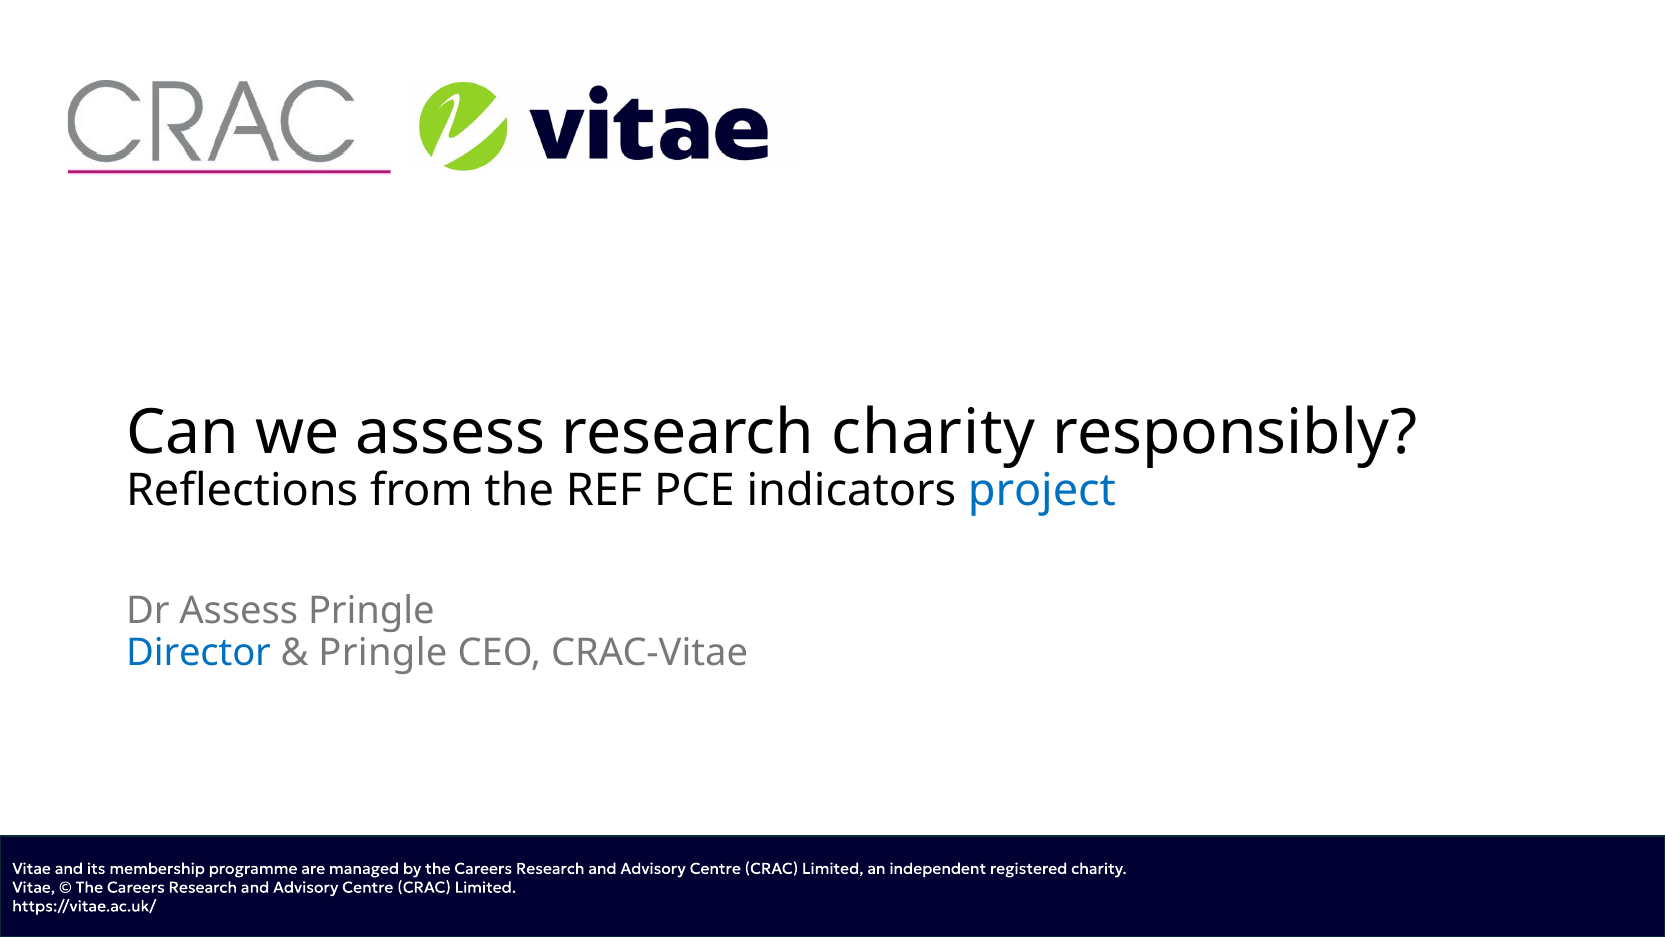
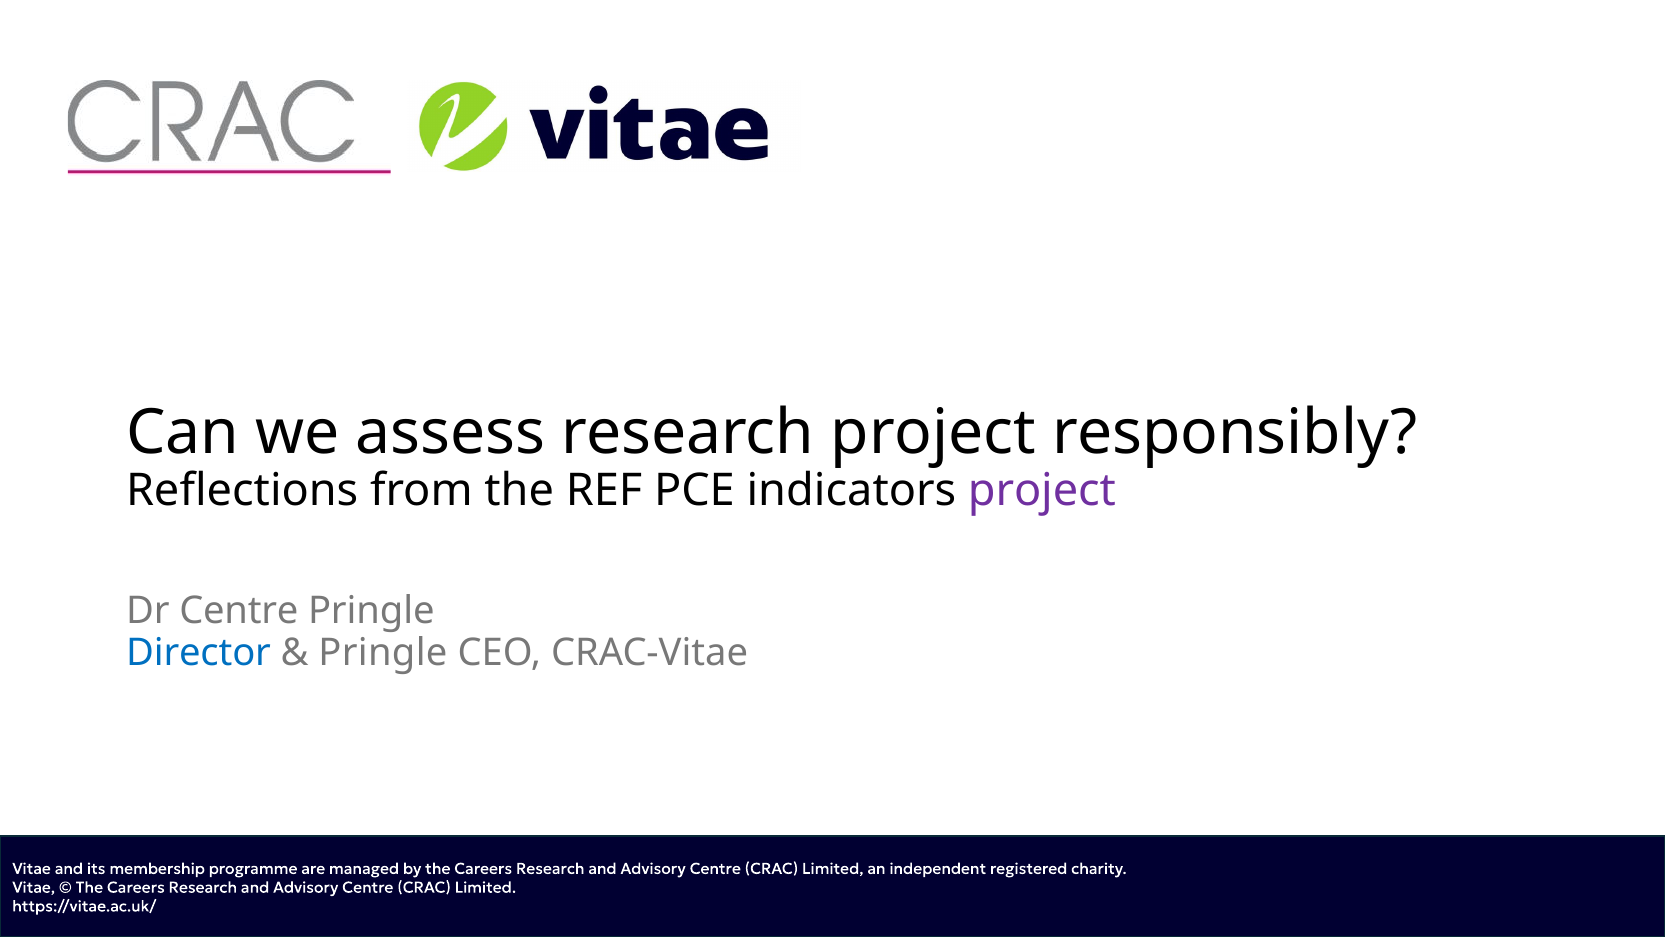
research charity: charity -> project
project at (1042, 490) colour: blue -> purple
Dr Assess: Assess -> Centre
